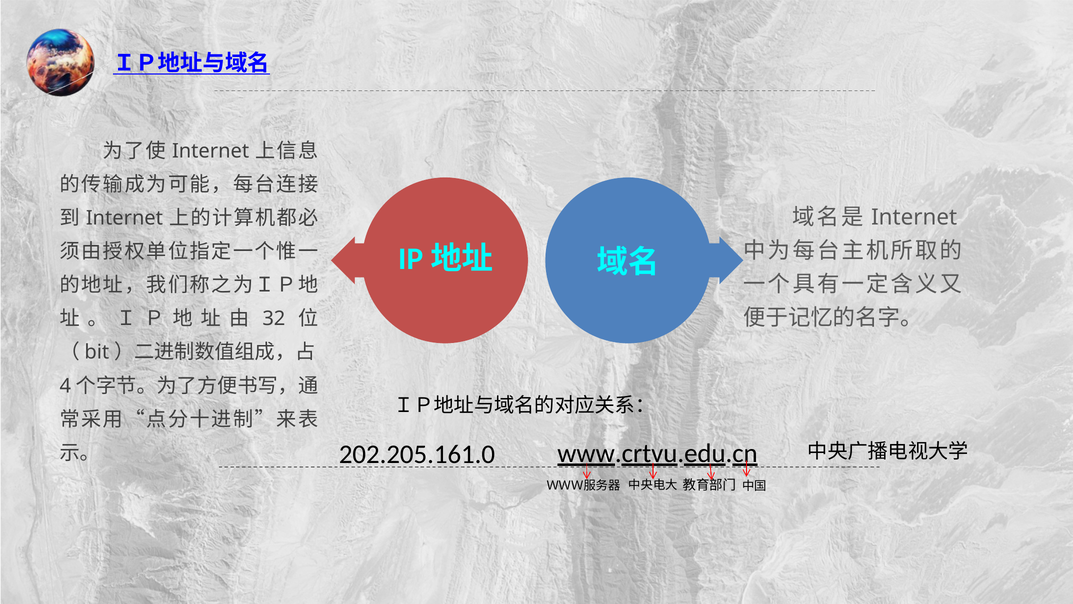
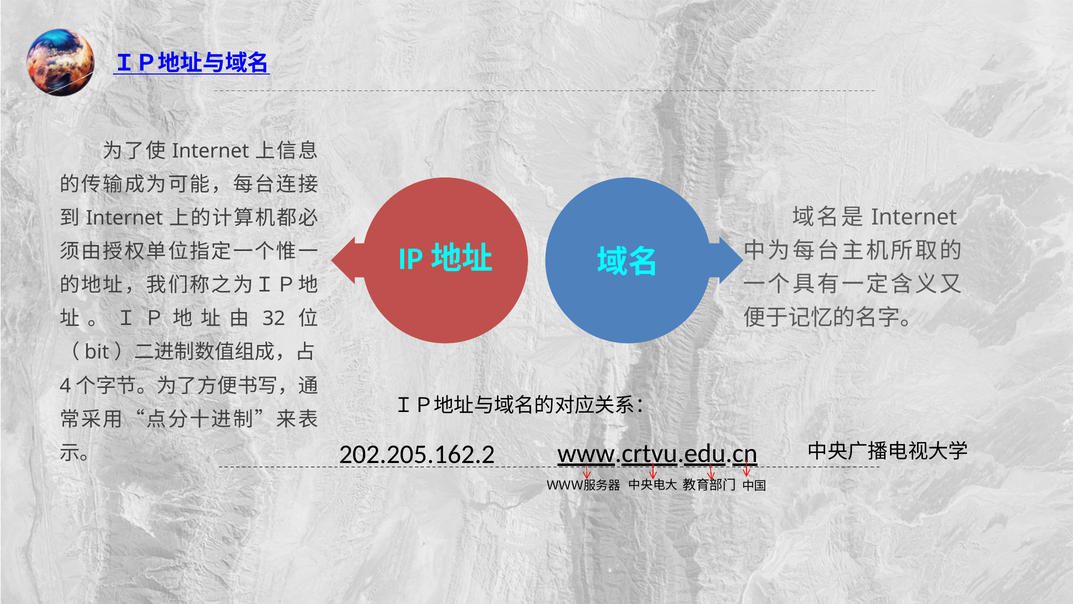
202.205.161.0: 202.205.161.0 -> 202.205.162.2
